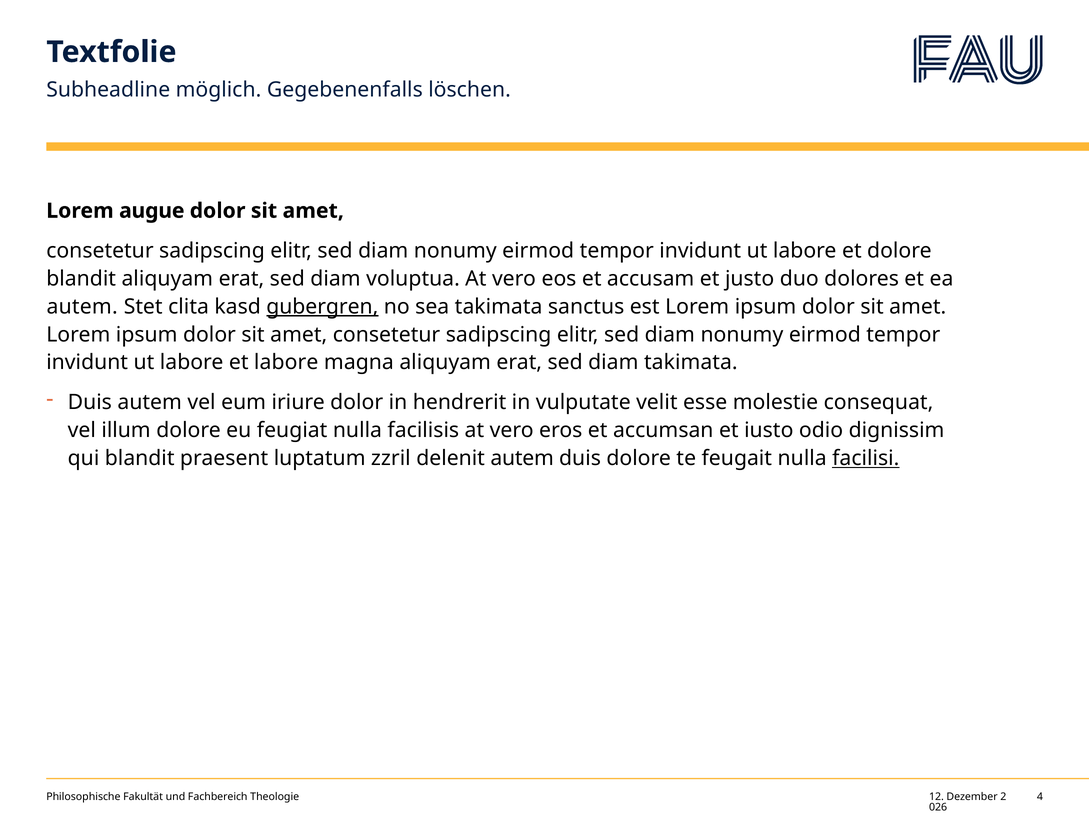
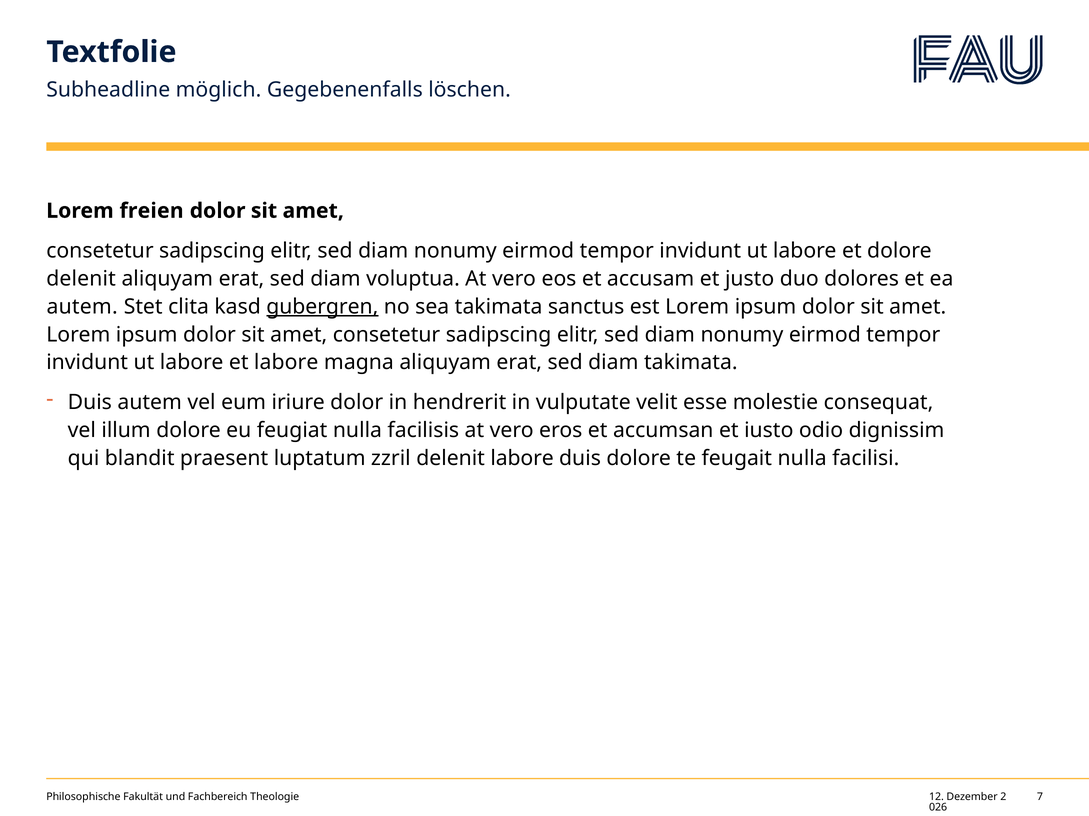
augue: augue -> freien
blandit at (81, 279): blandit -> delenit
delenit autem: autem -> labore
facilisi underline: present -> none
4: 4 -> 7
